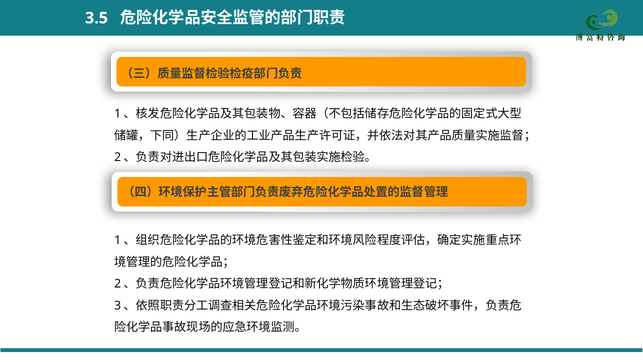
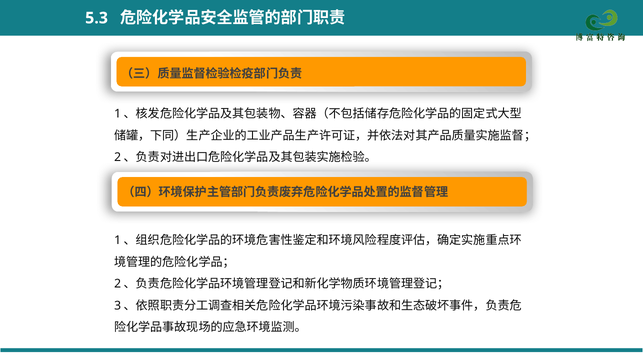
3.5: 3.5 -> 5.3
